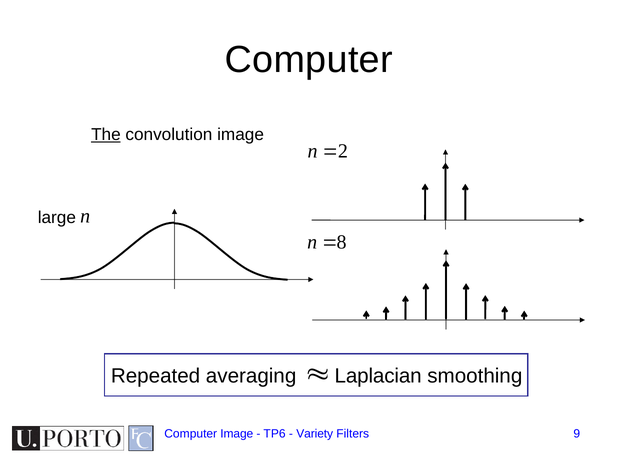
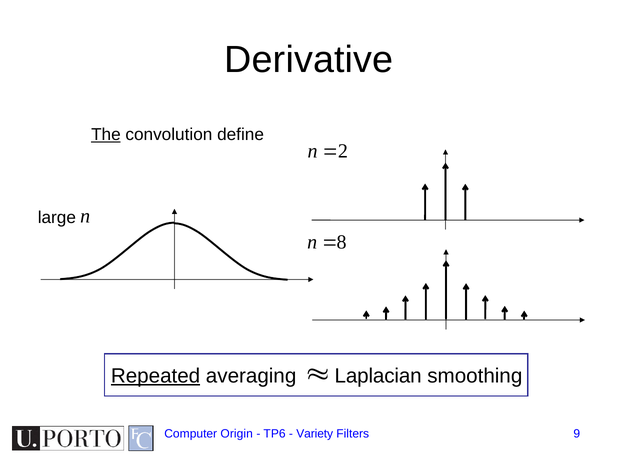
Computer at (309, 60): Computer -> Derivative
convolution image: image -> define
Repeated underline: none -> present
Computer Image: Image -> Origin
